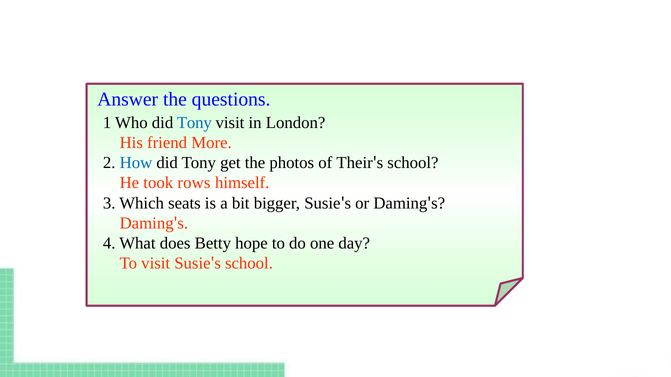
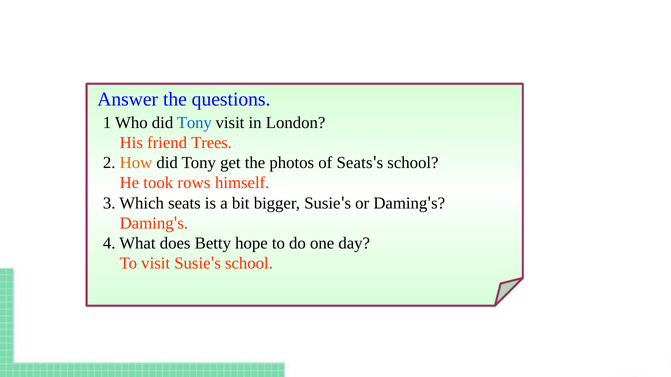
More: More -> Trees
How colour: blue -> orange
of Their: Their -> Seats
